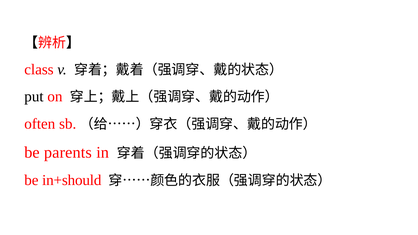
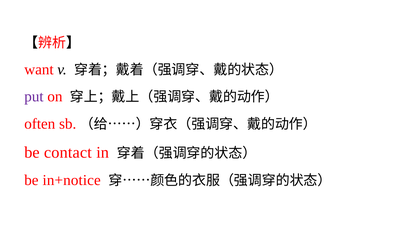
class: class -> want
put colour: black -> purple
parents: parents -> contact
in+should: in+should -> in+notice
